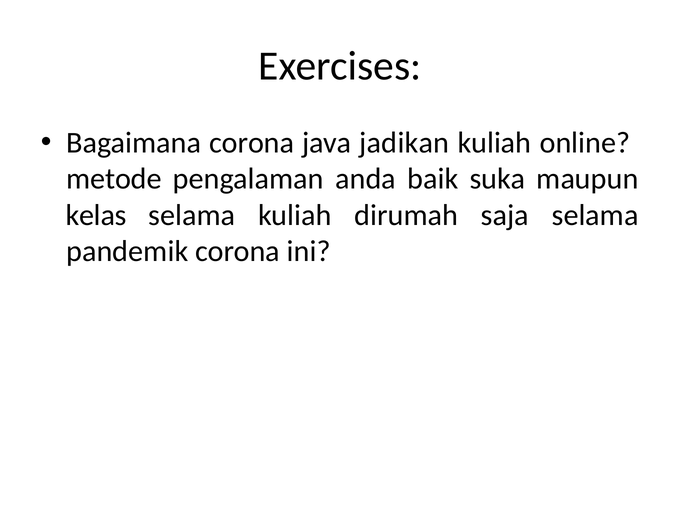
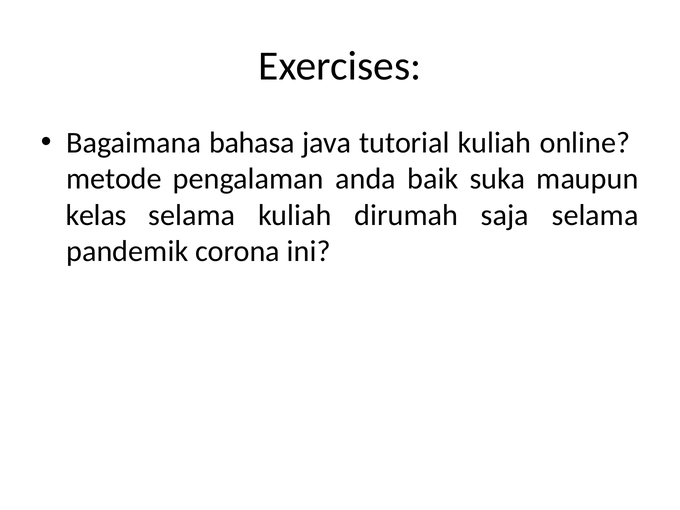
Bagaimana corona: corona -> bahasa
jadikan: jadikan -> tutorial
